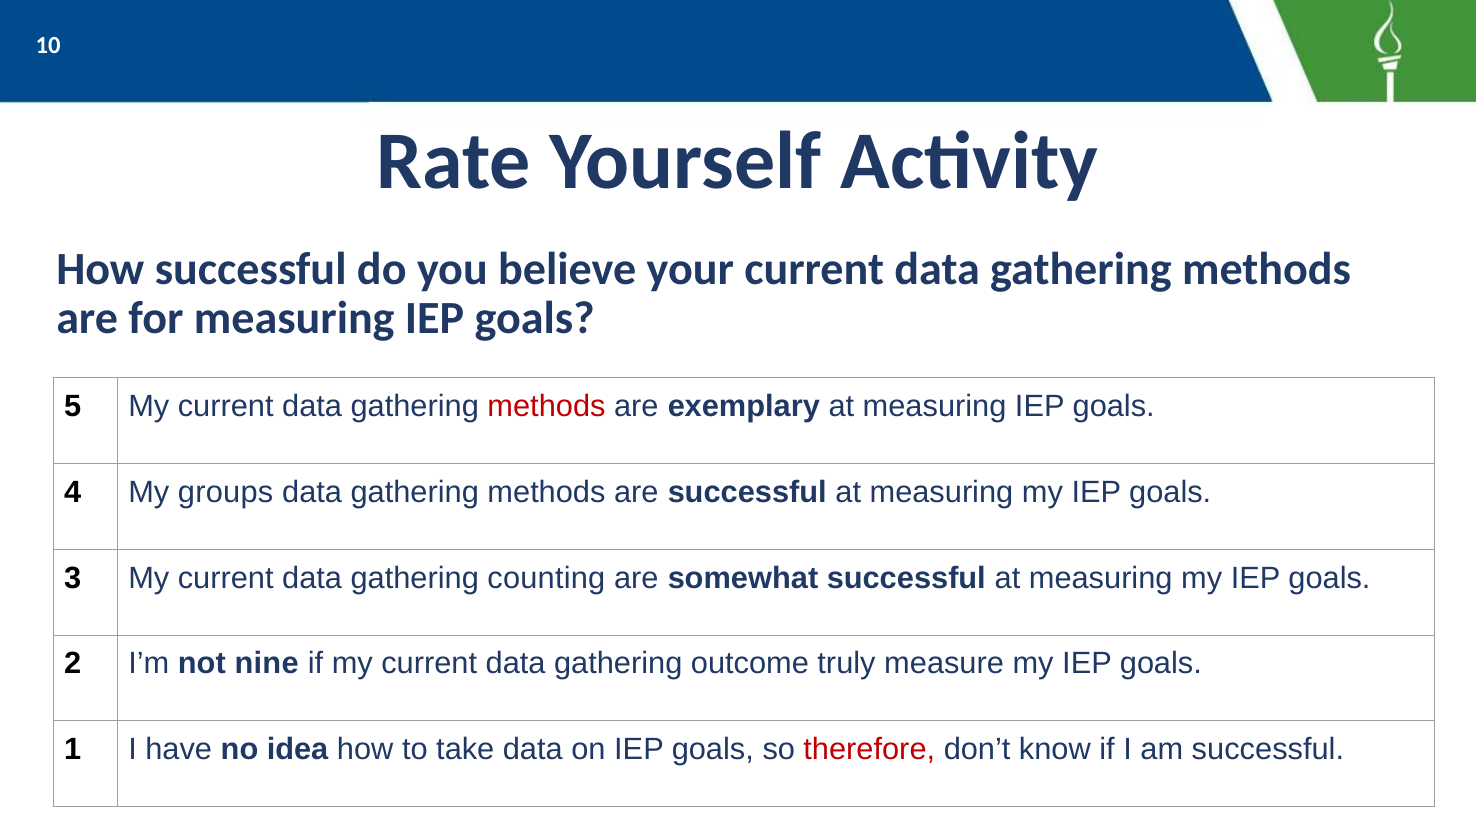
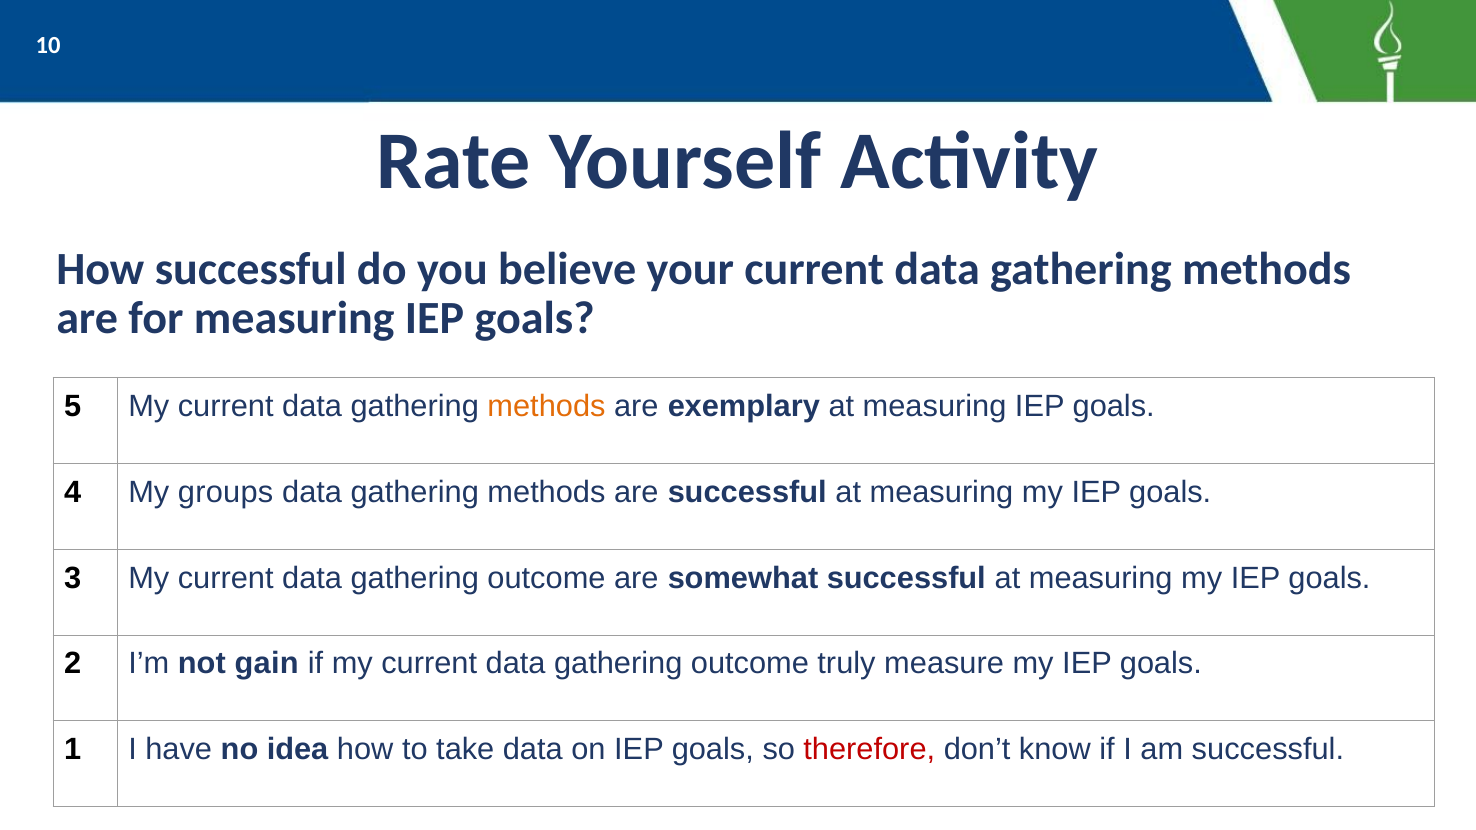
methods at (546, 406) colour: red -> orange
counting at (546, 578): counting -> outcome
nine: nine -> gain
